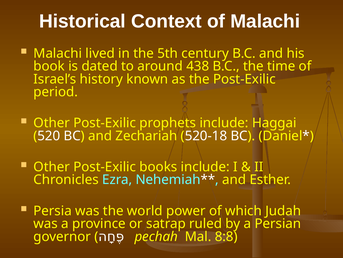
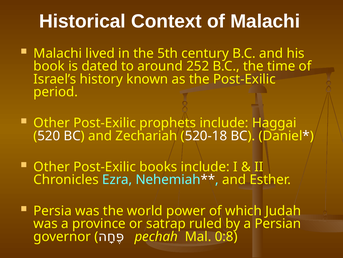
438: 438 -> 252
8:8: 8:8 -> 0:8
